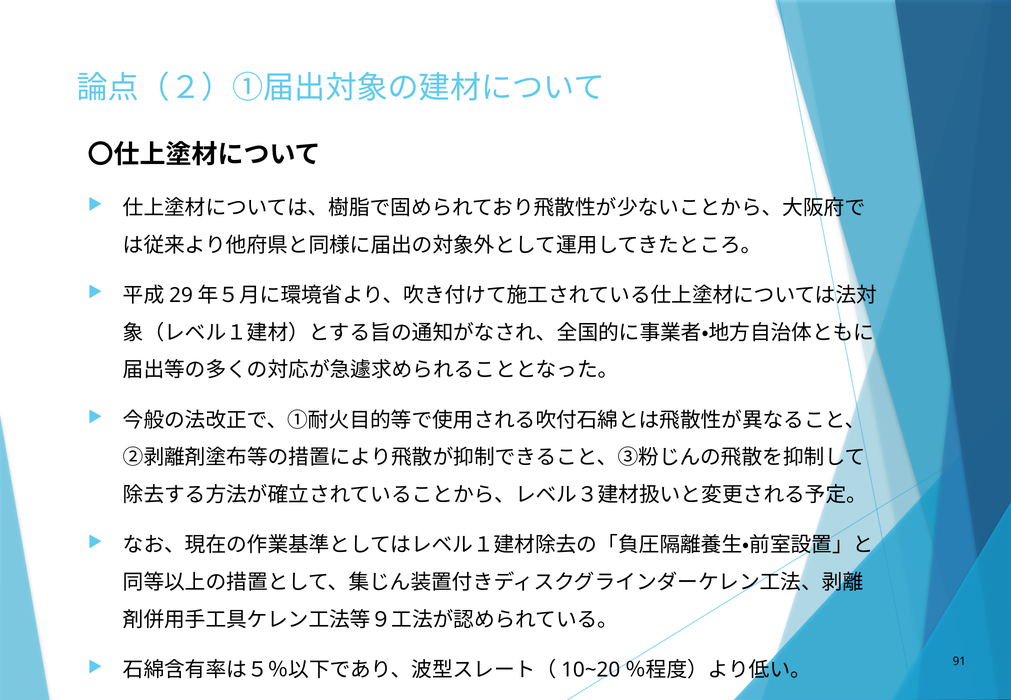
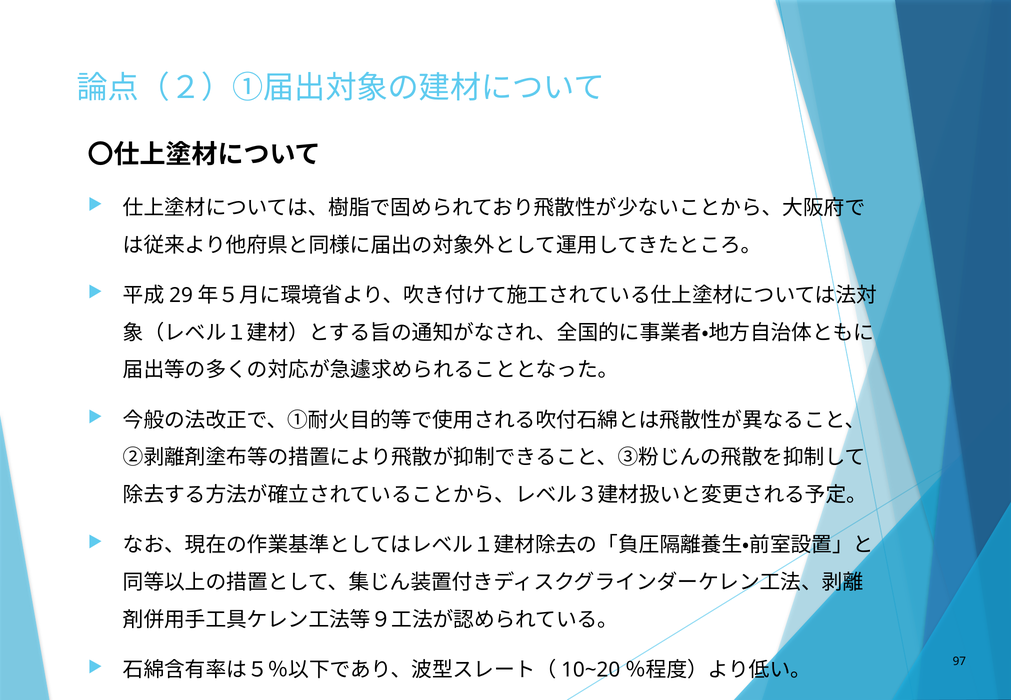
91: 91 -> 97
